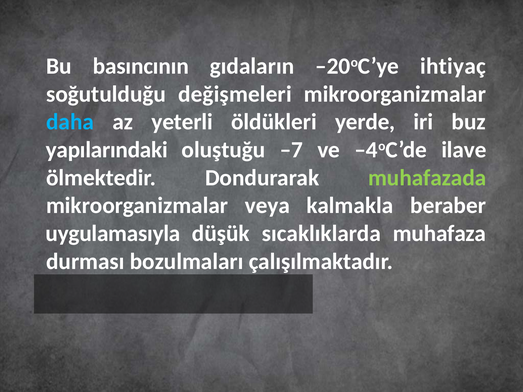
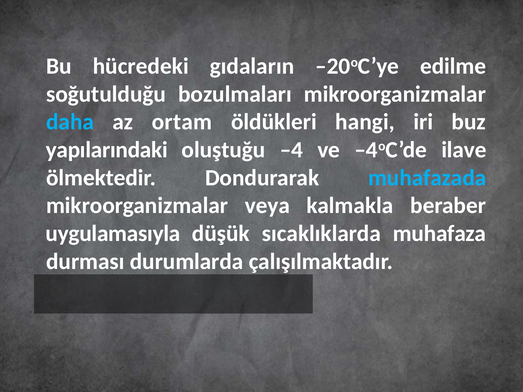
basıncının: basıncının -> hücredeki
ihtiyaç: ihtiyaç -> edilme
değişmeleri: değişmeleri -> bozulmaları
yeterli: yeterli -> ortam
yerde: yerde -> hangi
–7: –7 -> –4
muhafazada colour: light green -> light blue
bozulmaları: bozulmaları -> durumlarda
